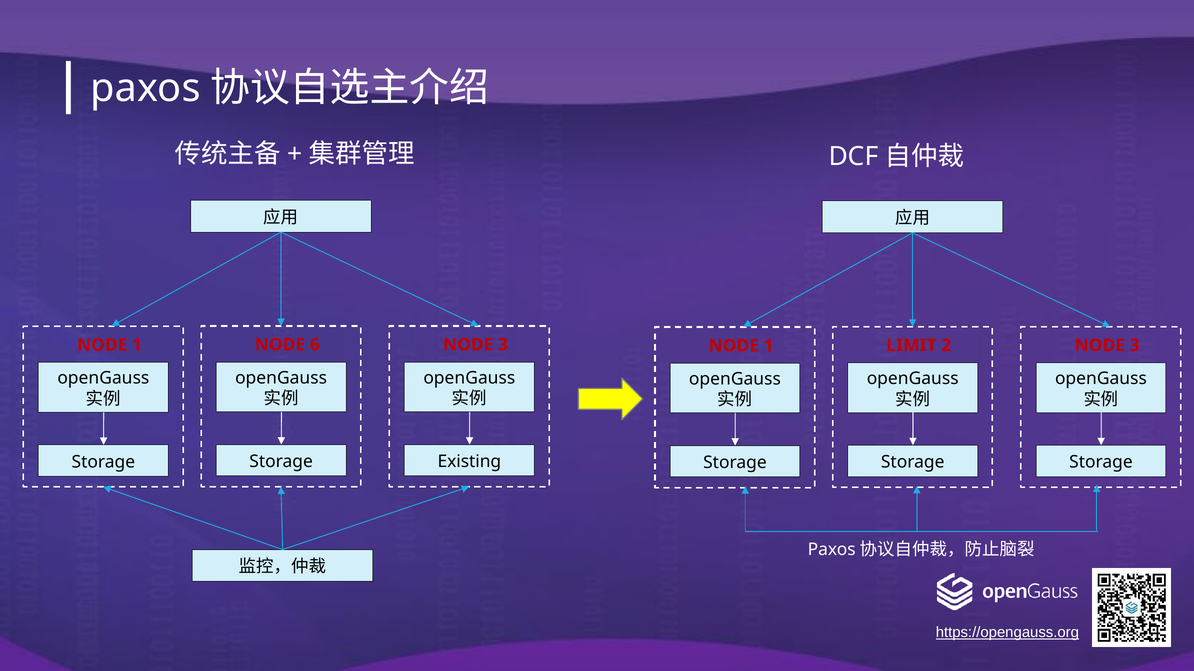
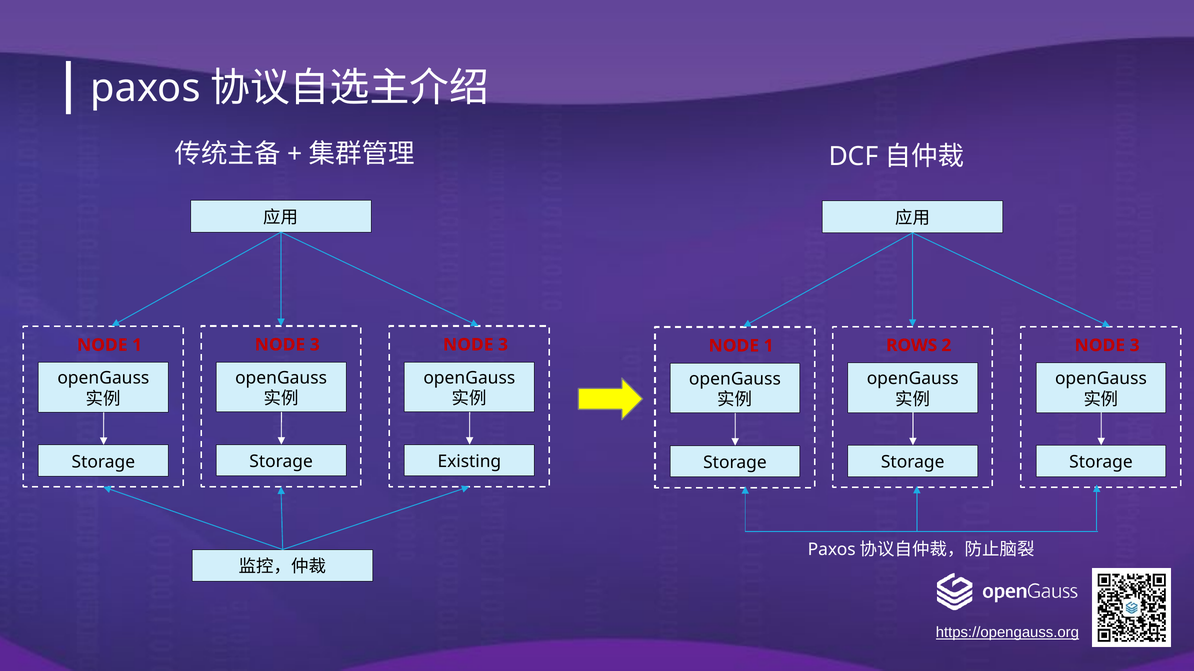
6 at (315, 345): 6 -> 3
LIMIT: LIMIT -> ROWS
